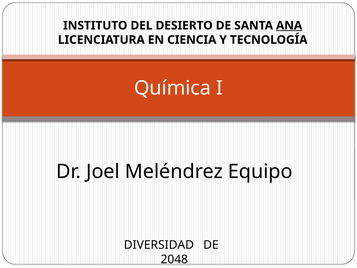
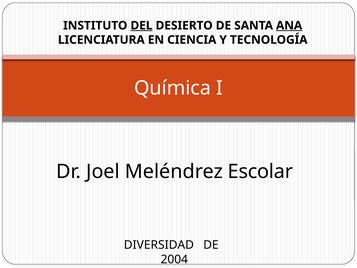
DEL underline: none -> present
Equipo: Equipo -> Escolar
2048: 2048 -> 2004
